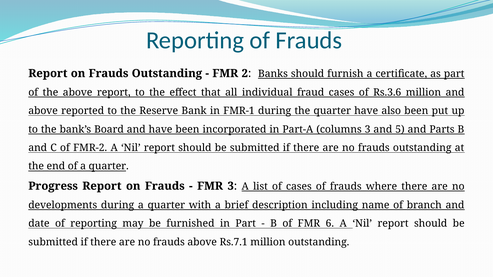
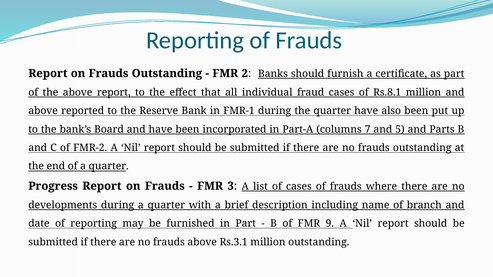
Rs.3.6: Rs.3.6 -> Rs.8.1
columns 3: 3 -> 7
6: 6 -> 9
Rs.7.1: Rs.7.1 -> Rs.3.1
